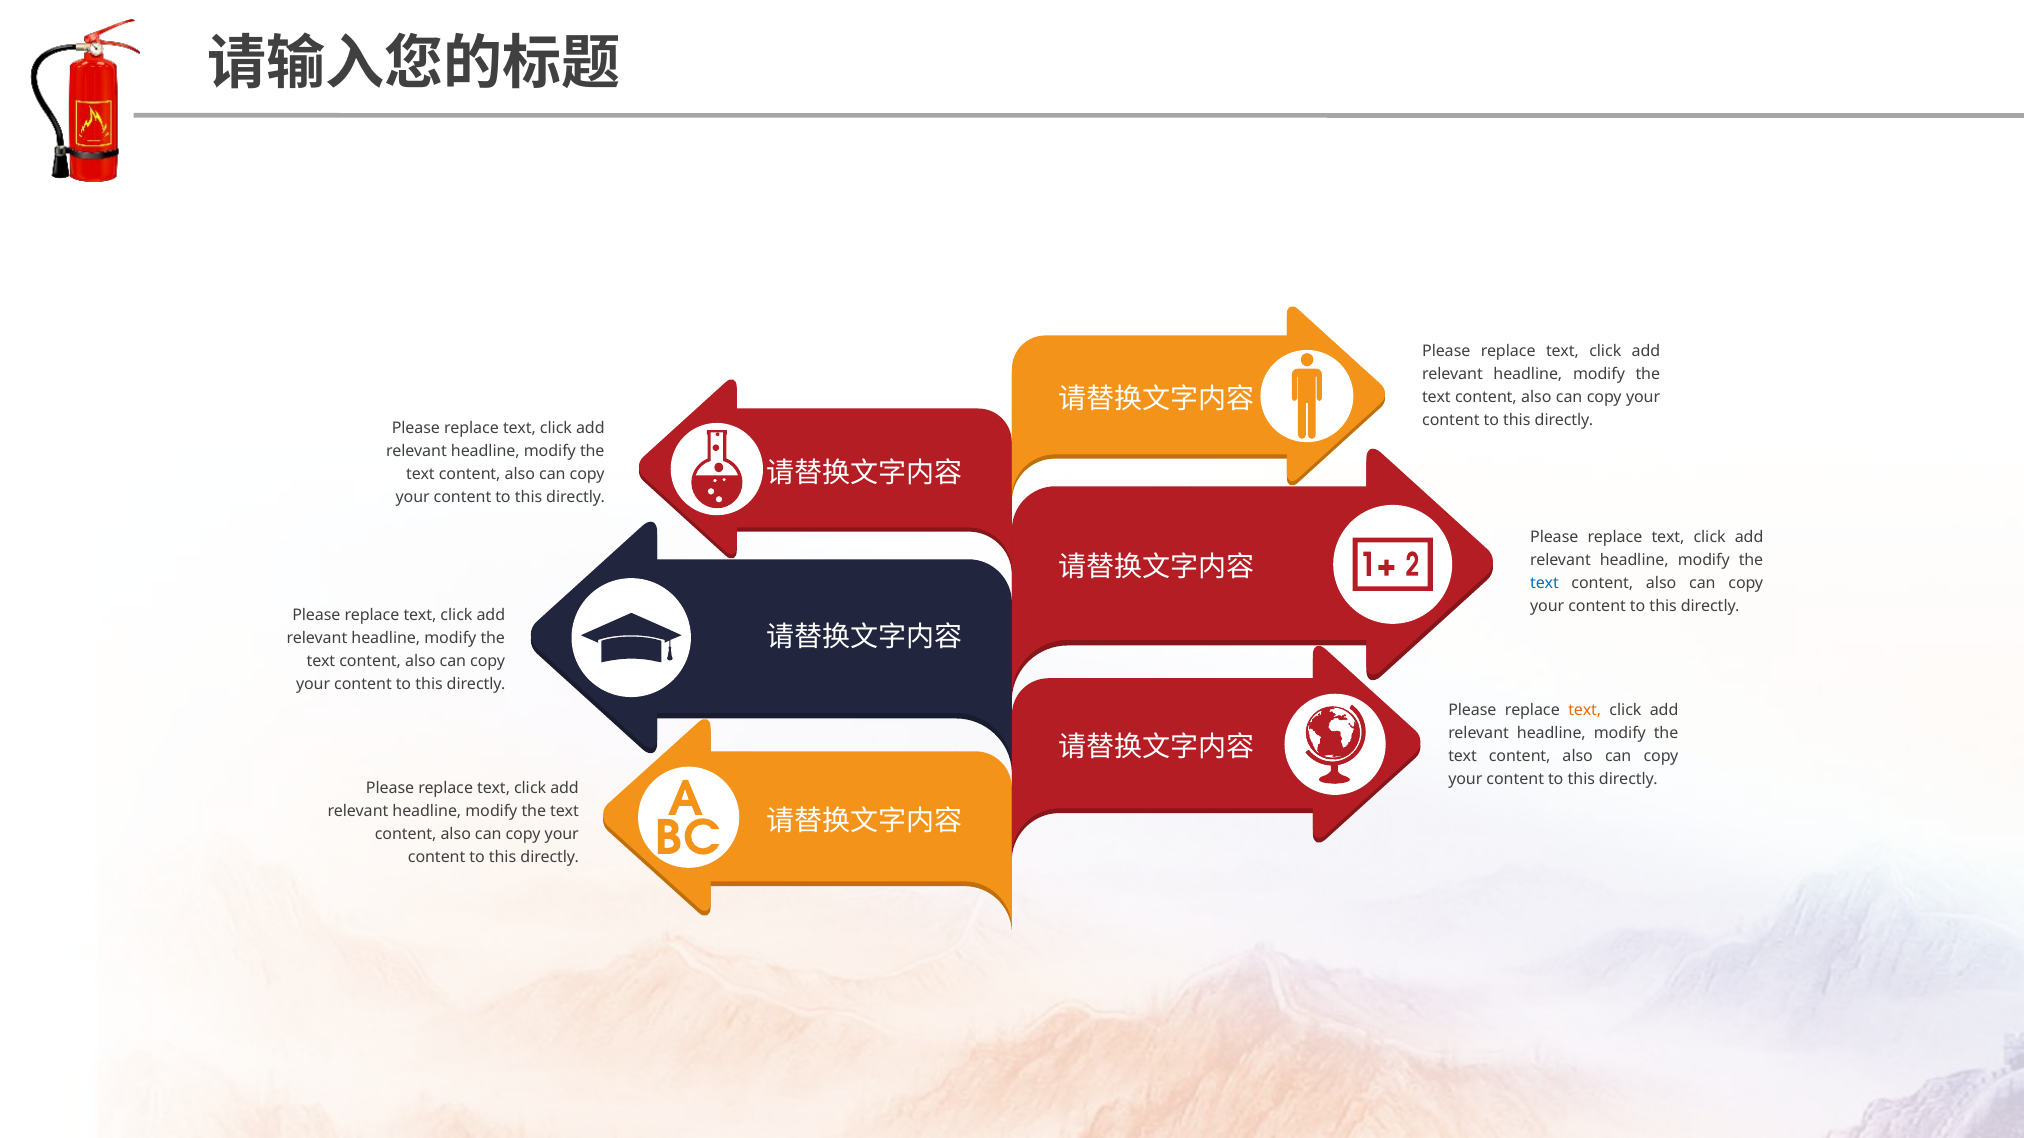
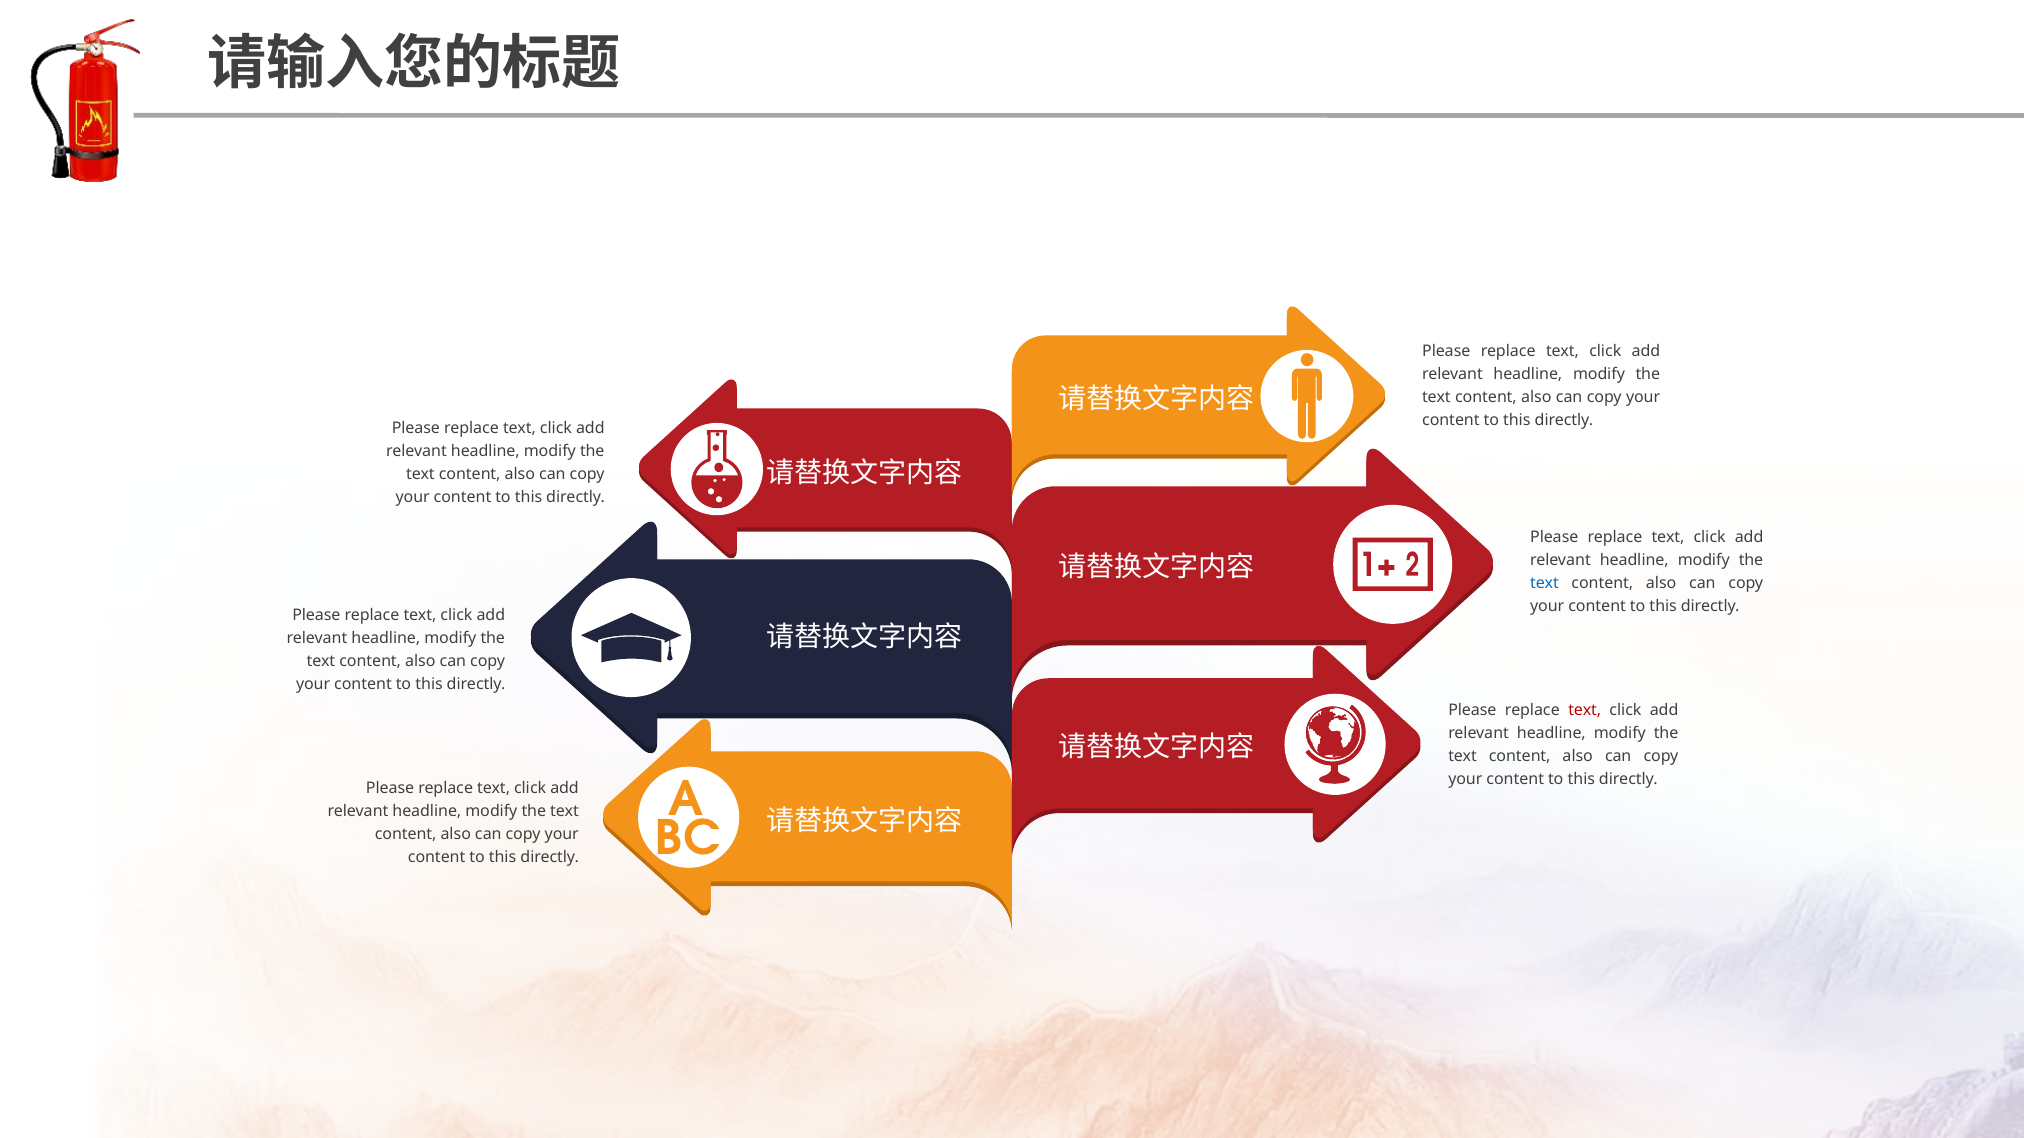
text at (1585, 711) colour: orange -> red
